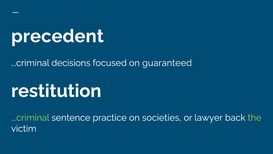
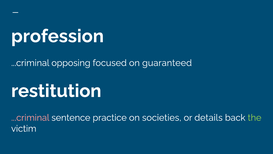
precedent: precedent -> profession
decisions: decisions -> opposing
...criminal at (30, 117) colour: light green -> pink
lawyer: lawyer -> details
